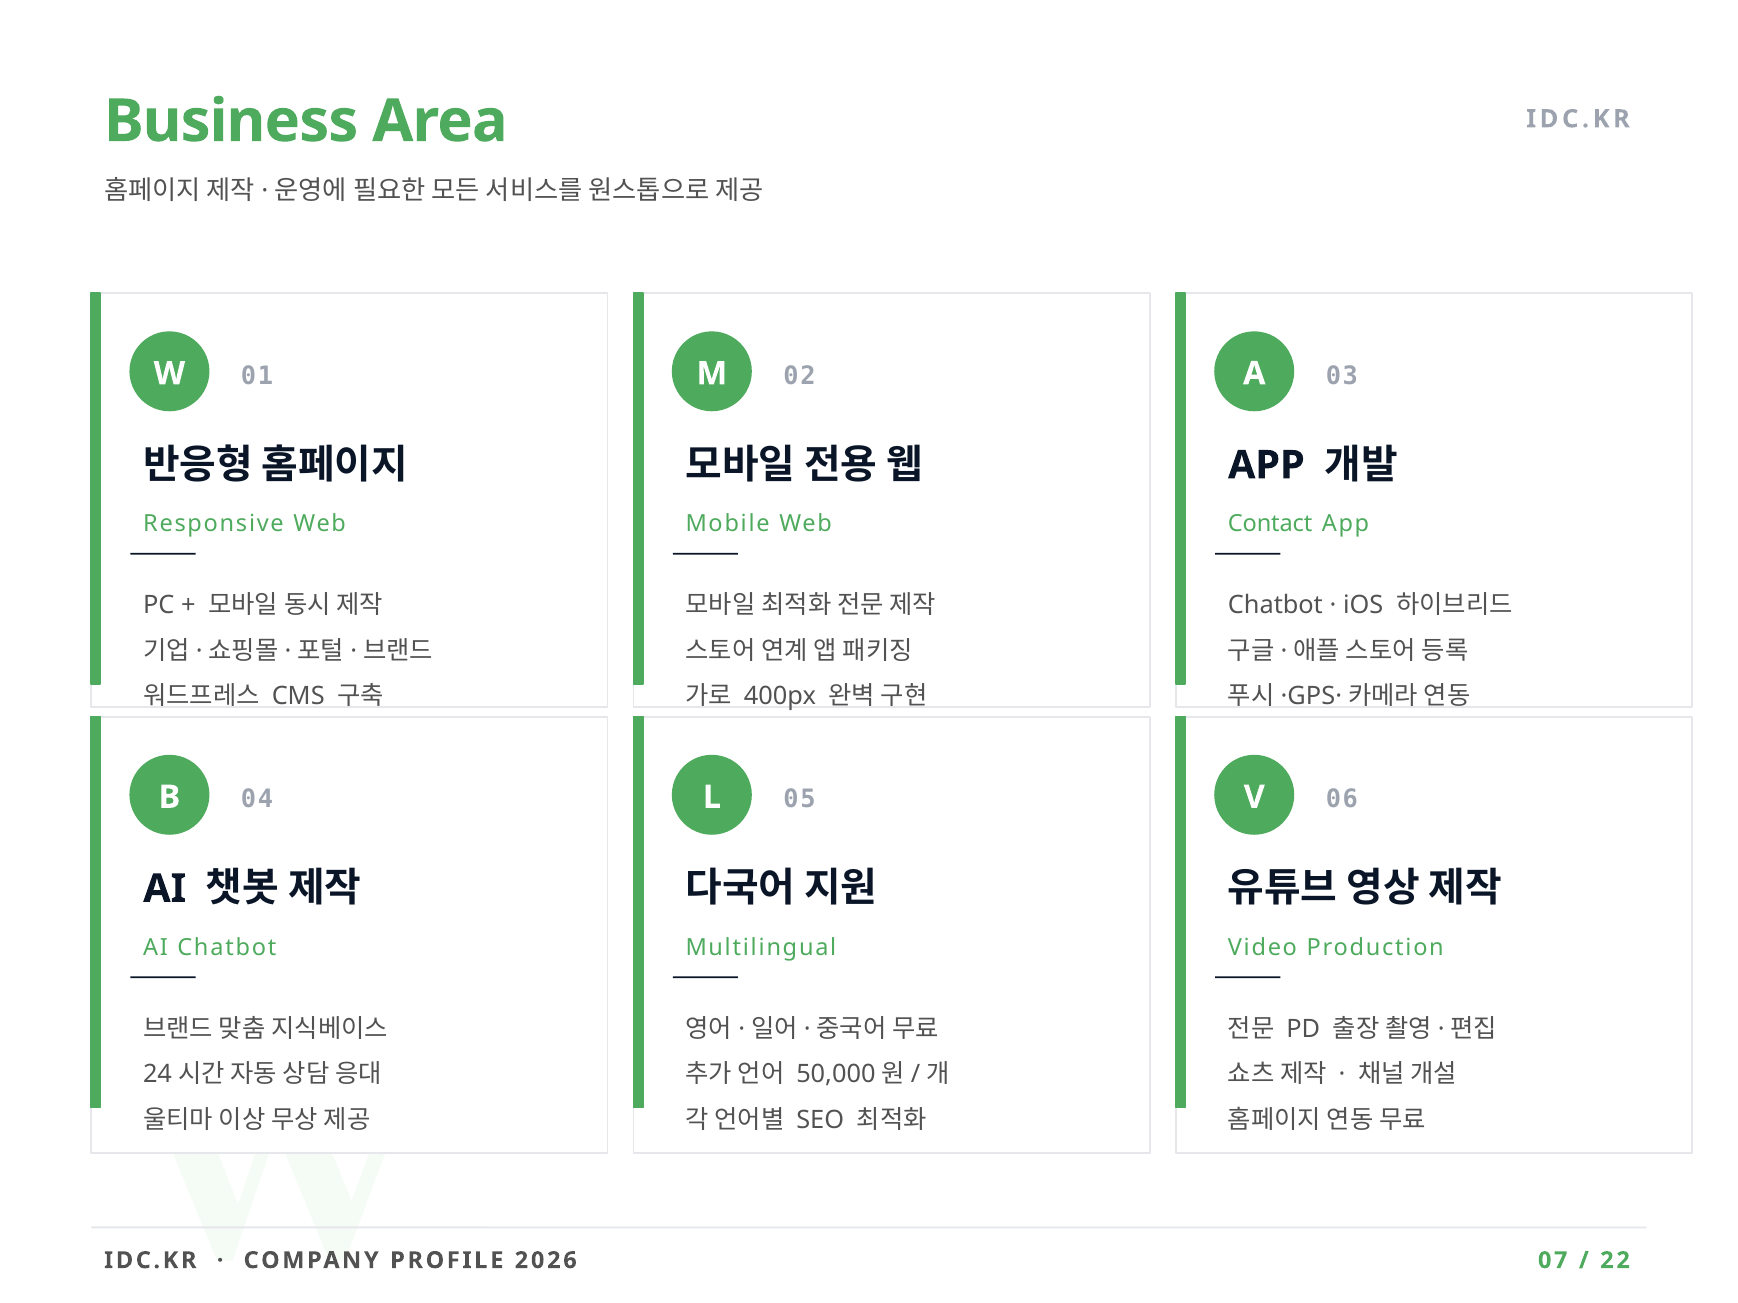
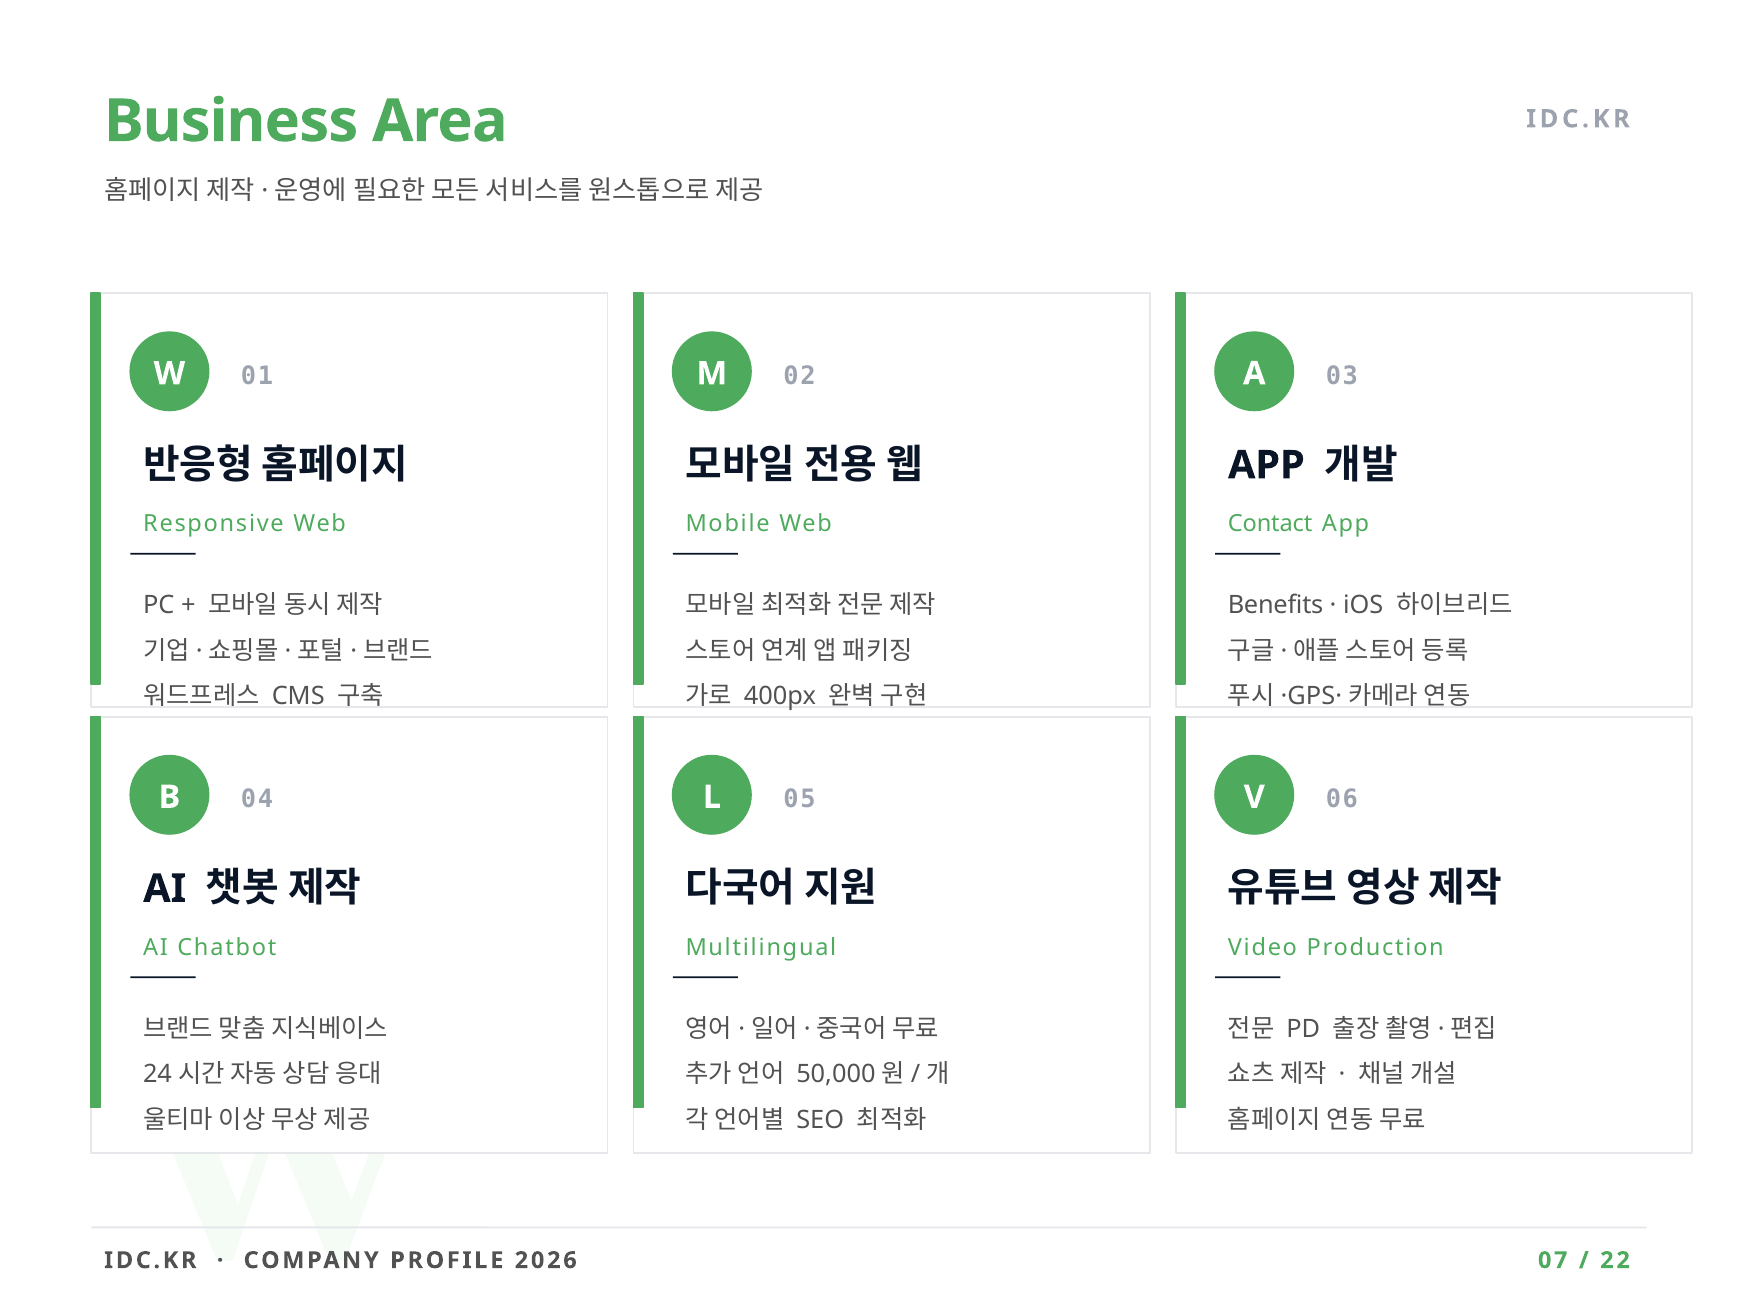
Chatbot at (1275, 606): Chatbot -> Benefits
